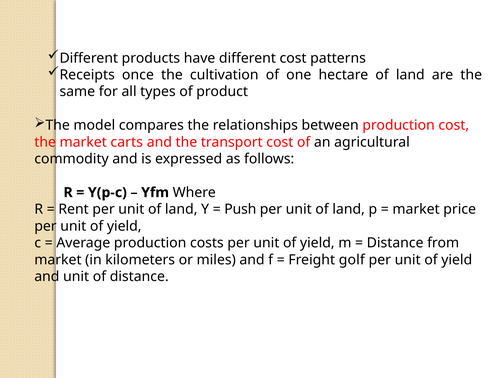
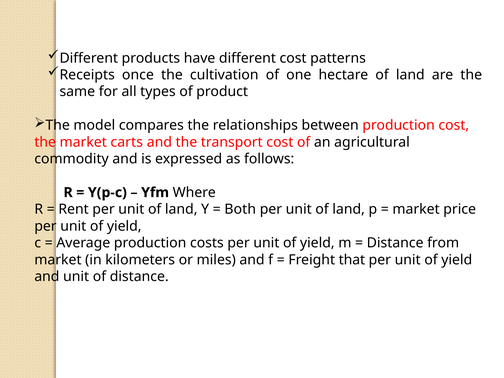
Push: Push -> Both
golf: golf -> that
